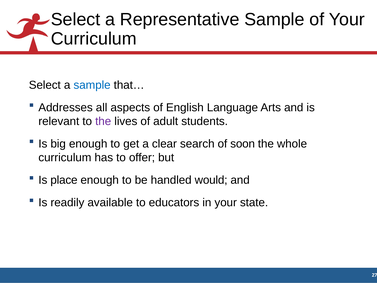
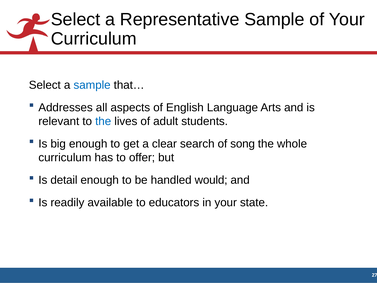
the at (103, 121) colour: purple -> blue
soon: soon -> song
place: place -> detail
